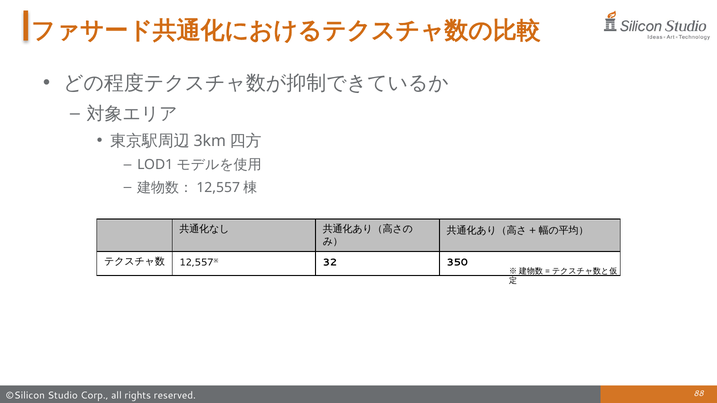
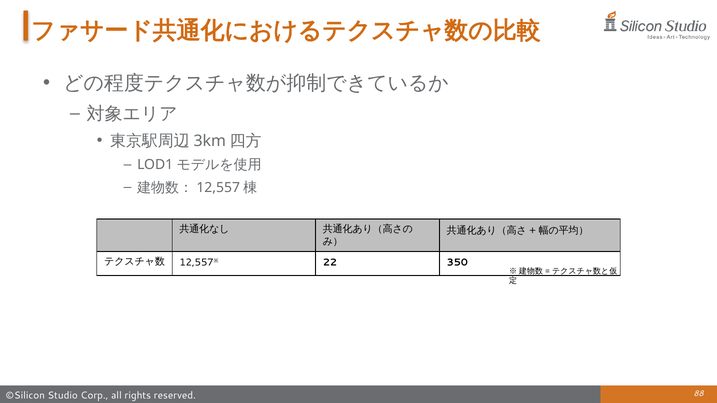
32: 32 -> 22
